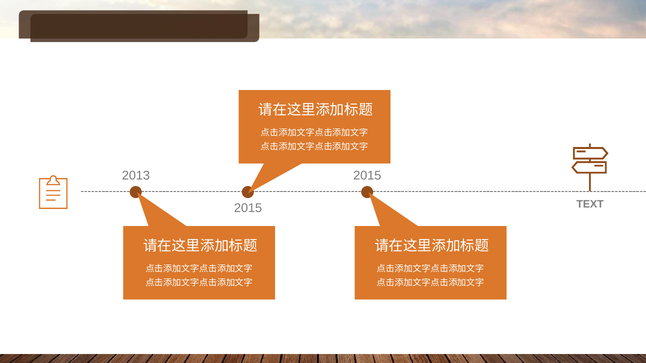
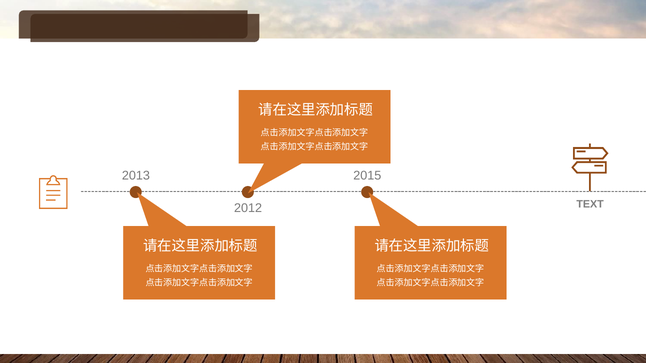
2015 at (248, 208): 2015 -> 2012
